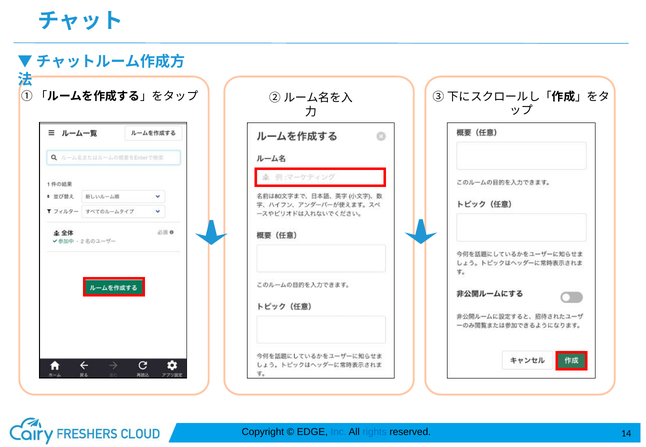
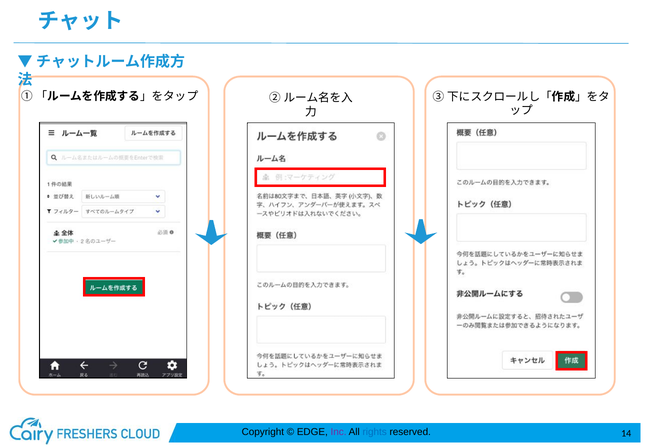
Inc colour: blue -> purple
